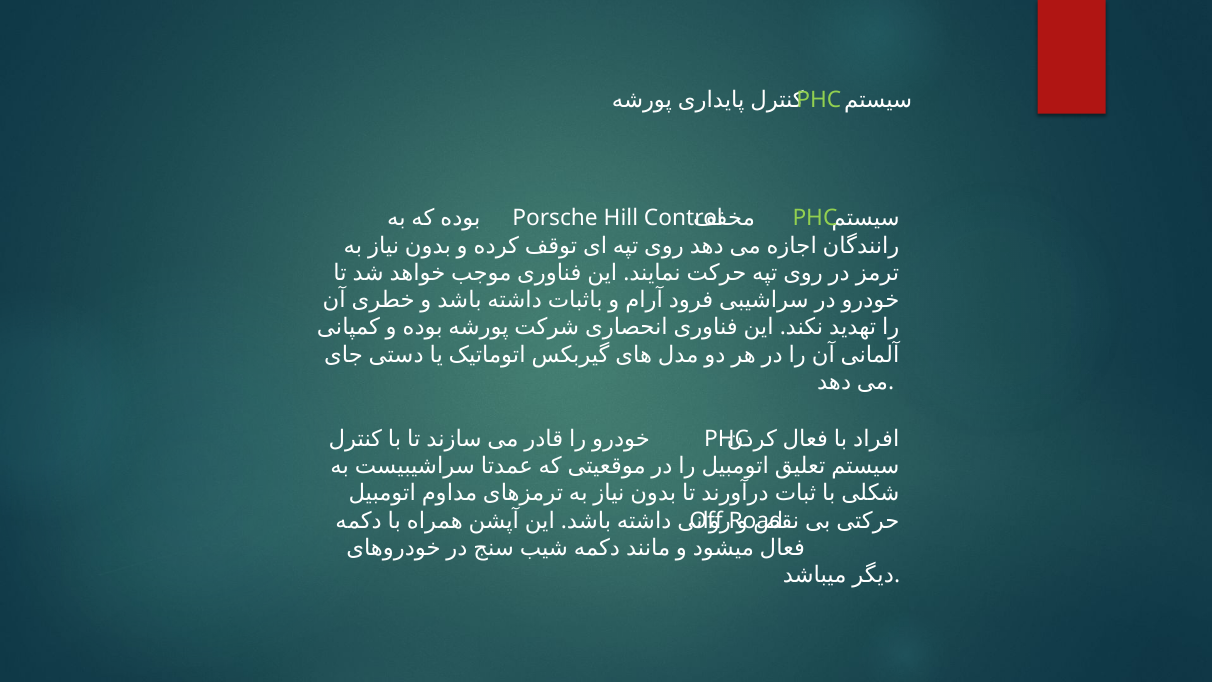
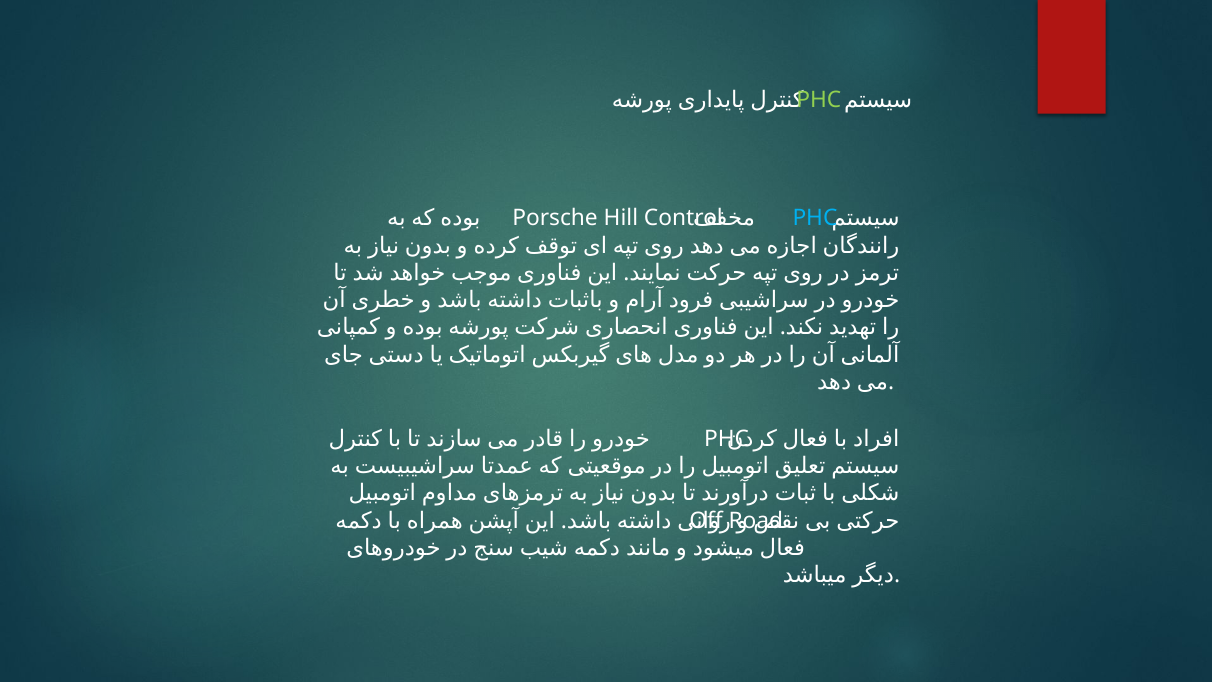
PHC at (815, 218) colour: light green -> light blue
